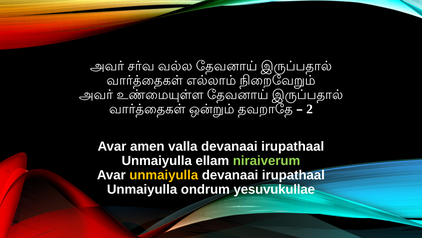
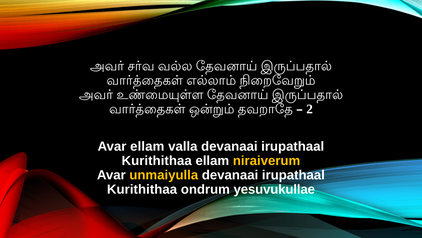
Avar amen: amen -> ellam
Unmaiyulla at (157, 160): Unmaiyulla -> Kurithithaa
niraiverum colour: light green -> yellow
Unmaiyulla at (142, 189): Unmaiyulla -> Kurithithaa
